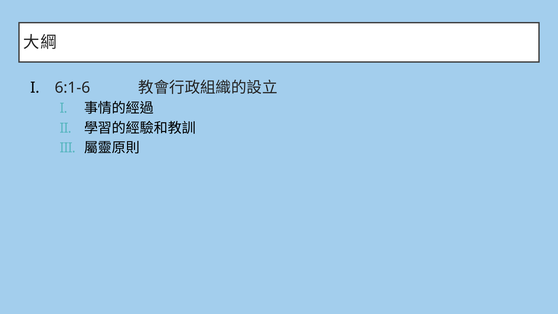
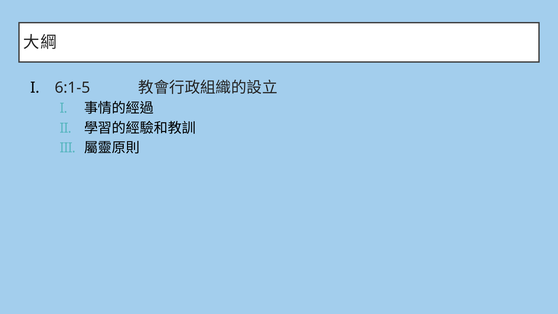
6:1-6: 6:1-6 -> 6:1-5
